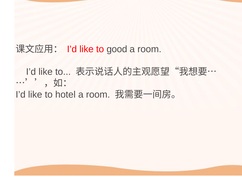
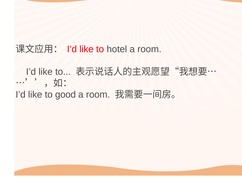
good: good -> hotel
hotel: hotel -> good
